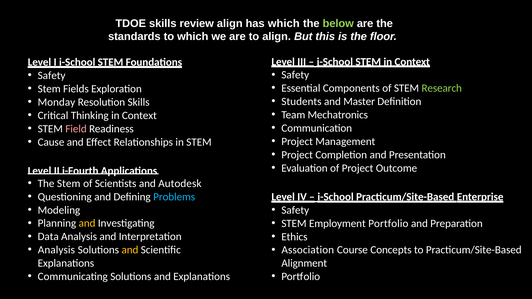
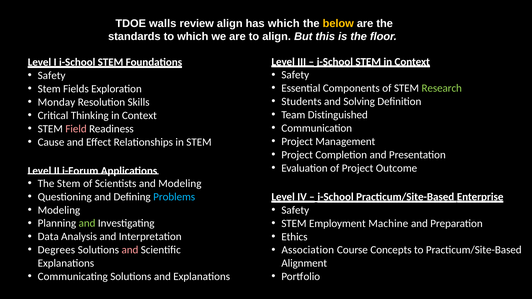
TDOE skills: skills -> walls
below colour: light green -> yellow
Master: Master -> Solving
Mechatronics: Mechatronics -> Distinguished
i-Fourth: i-Fourth -> i-Forum
and Autodesk: Autodesk -> Modeling
and at (87, 224) colour: yellow -> light green
Employment Portfolio: Portfolio -> Machine
Analysis at (56, 250): Analysis -> Degrees
and at (130, 250) colour: yellow -> pink
